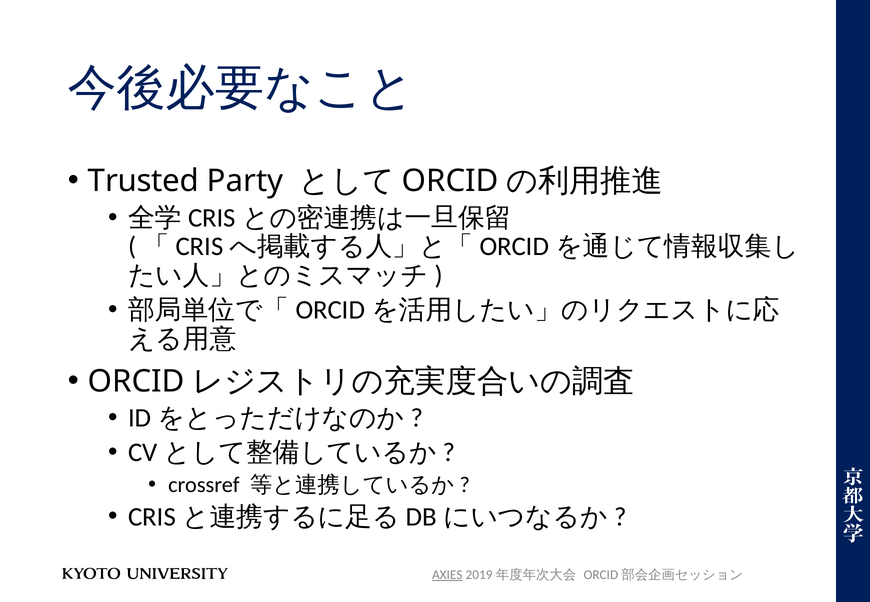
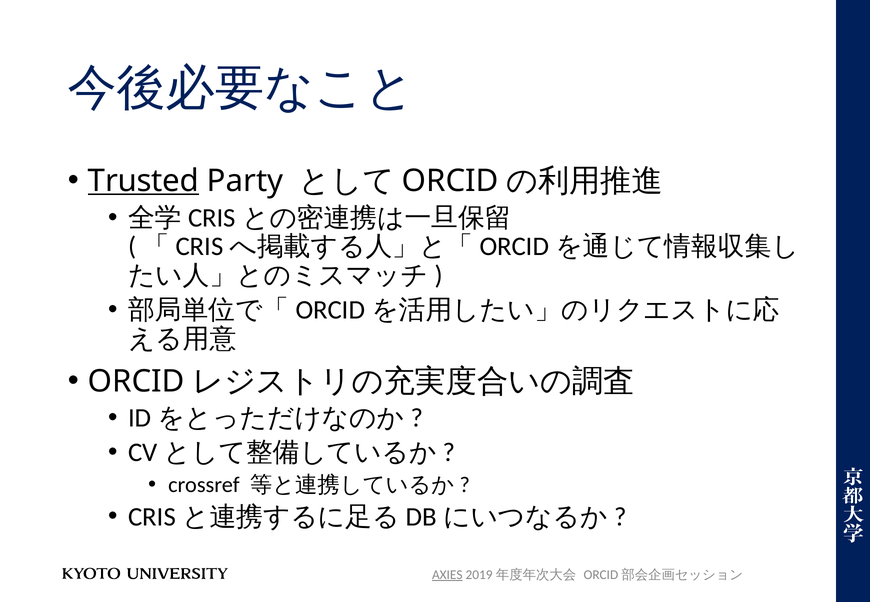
Trusted underline: none -> present
